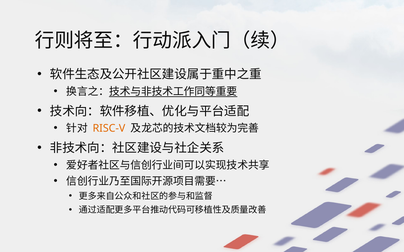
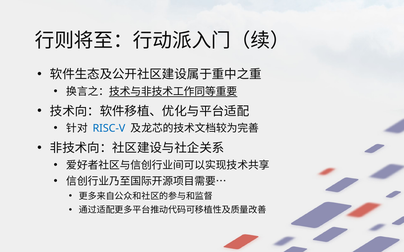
RISC-V colour: orange -> blue
